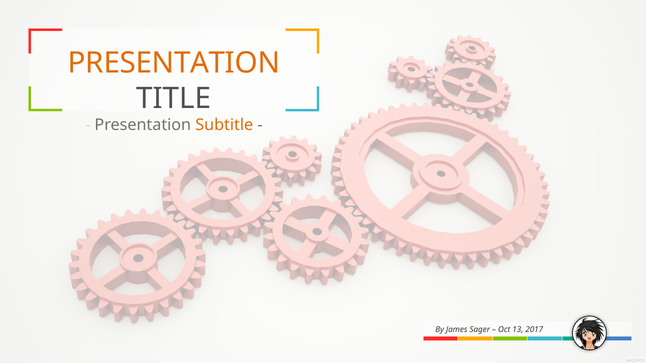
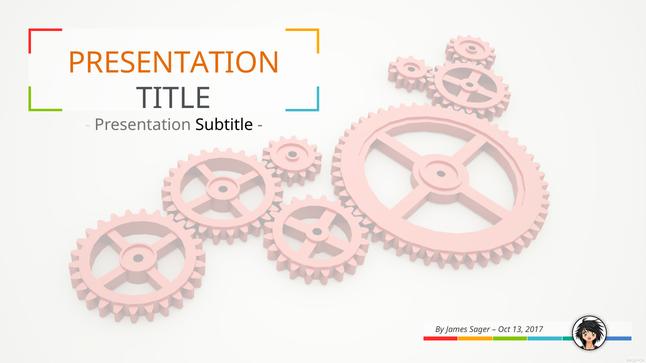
Subtitle colour: orange -> black
